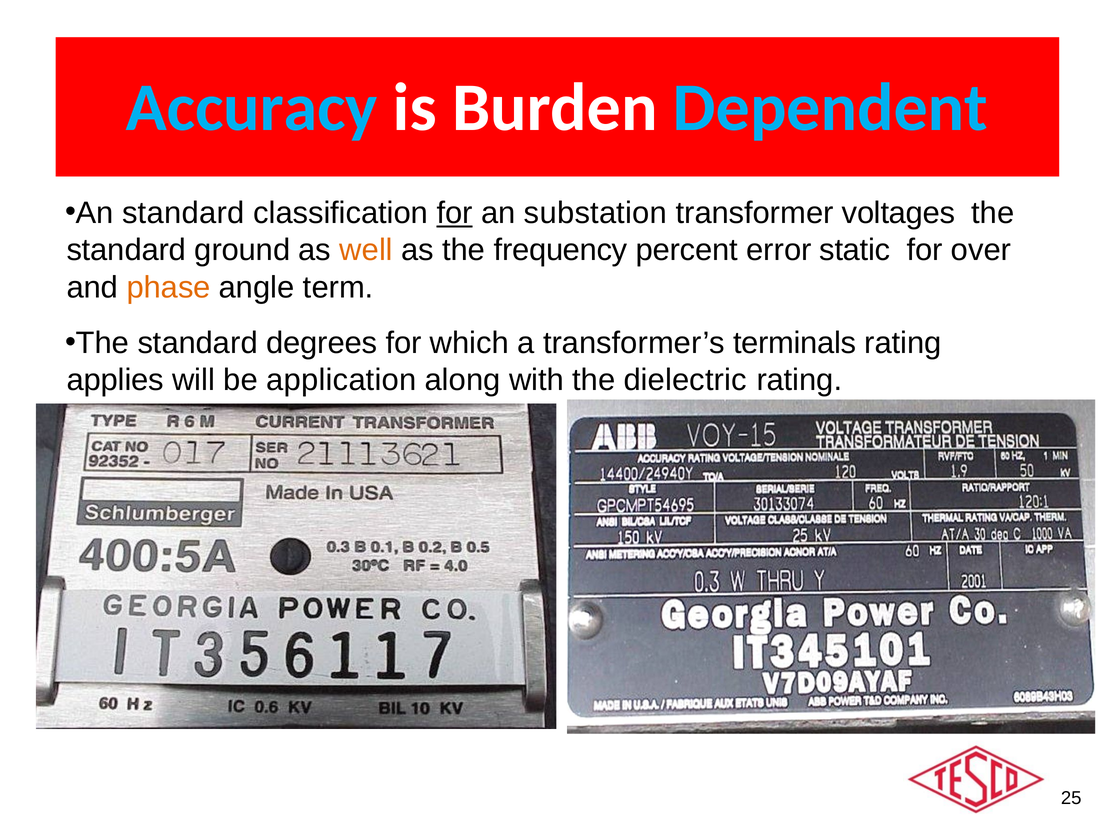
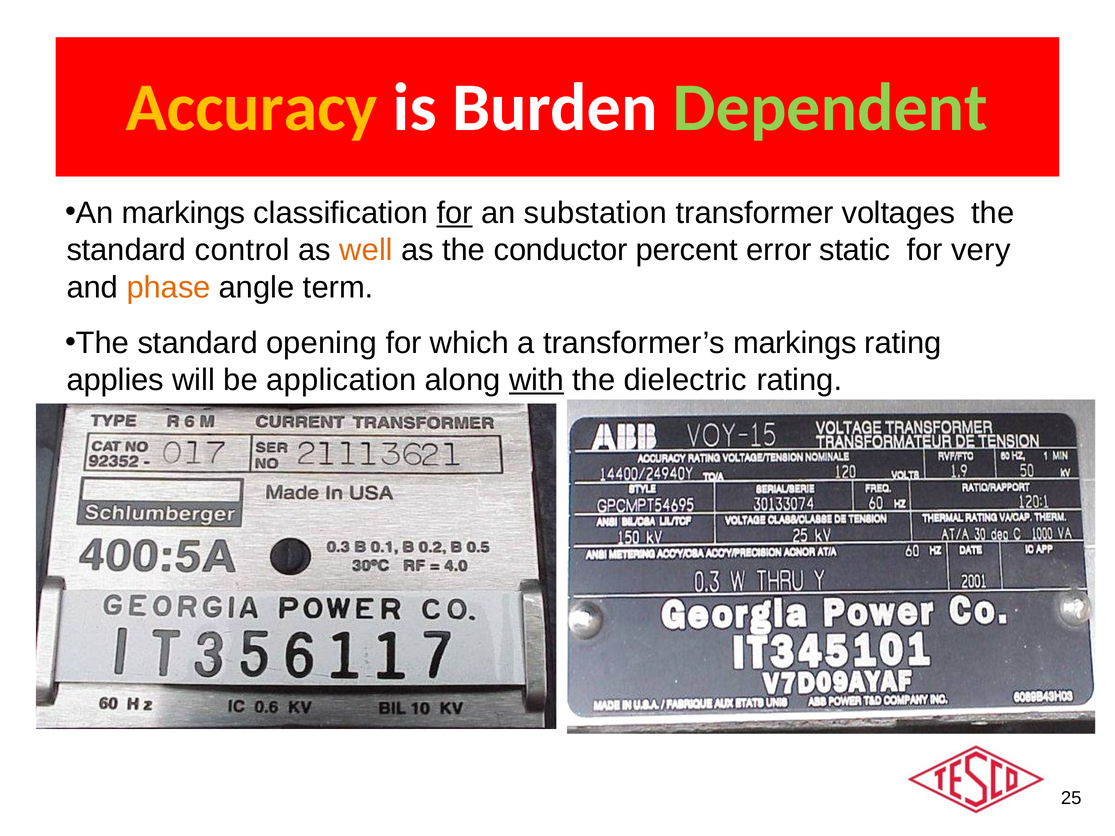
Accuracy colour: light blue -> yellow
Dependent colour: light blue -> light green
An standard: standard -> markings
ground: ground -> control
frequency: frequency -> conductor
over: over -> very
degrees: degrees -> opening
transformer’s terminals: terminals -> markings
with underline: none -> present
